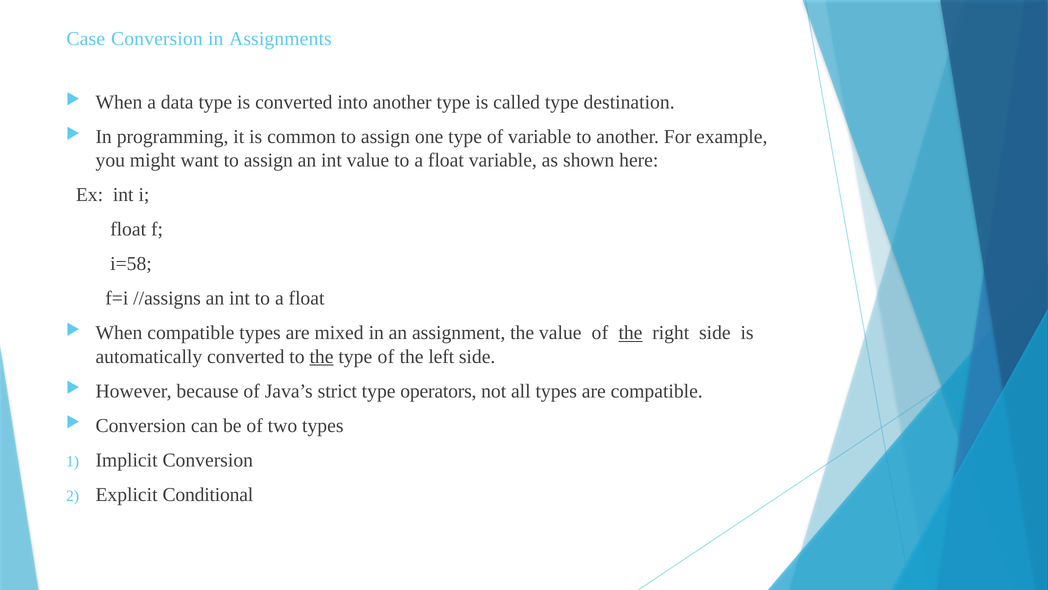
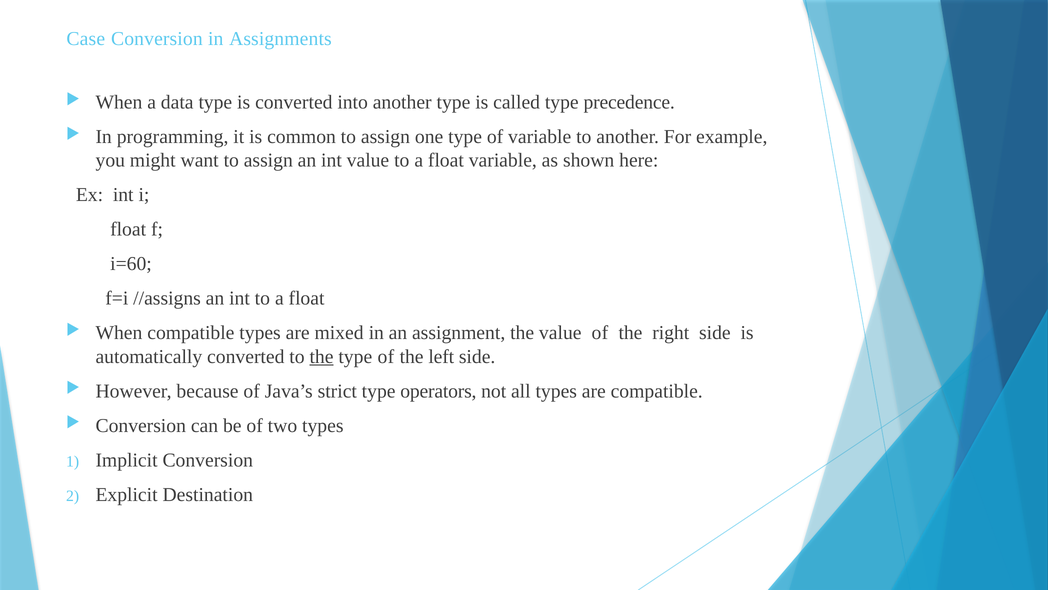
destination: destination -> precedence
i=58: i=58 -> i=60
the at (630, 333) underline: present -> none
Conditional: Conditional -> Destination
